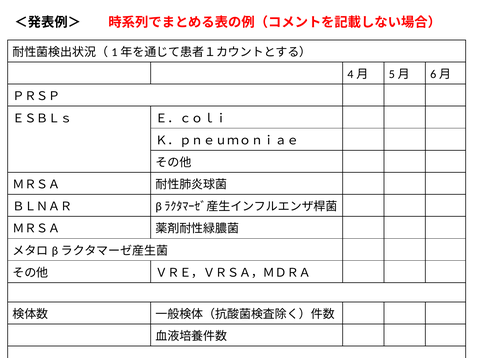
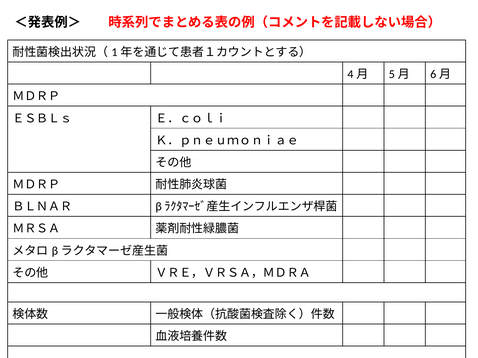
ＰＲＳＰ at (36, 96): ＰＲＳＰ -> ＭＤＲＰ
ＭＲＳＡ at (36, 185): ＭＲＳＡ -> ＭＤＲＰ
